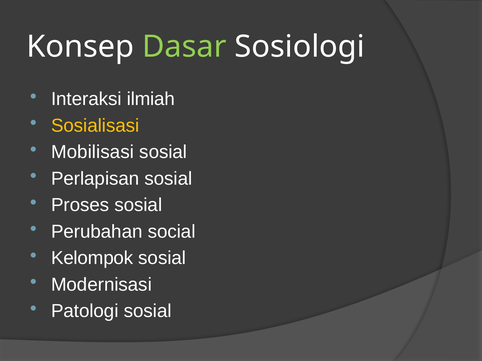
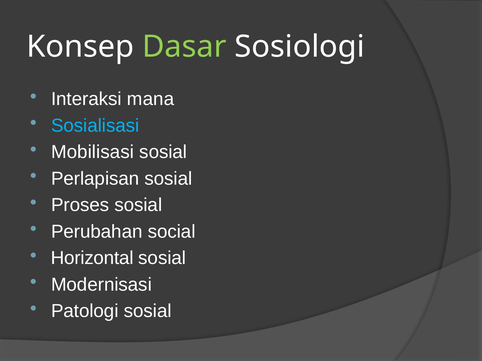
ilmiah: ilmiah -> mana
Sosialisasi colour: yellow -> light blue
Kelompok: Kelompok -> Horizontal
